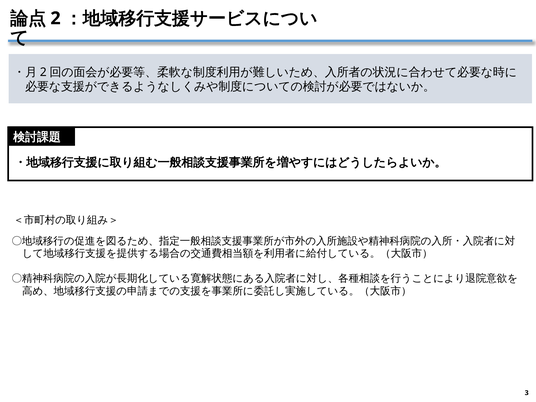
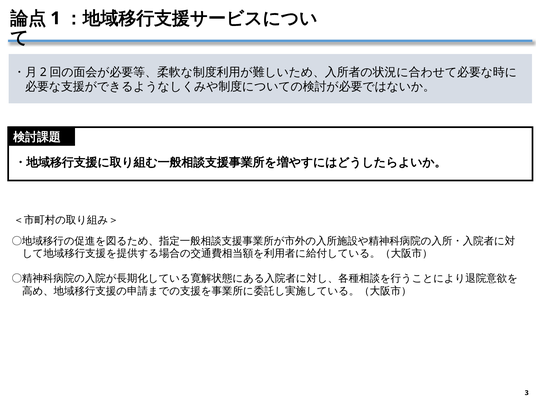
2: 2 -> 1
